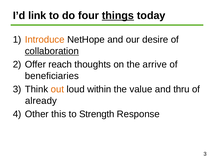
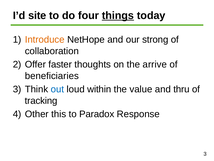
link: link -> site
desire: desire -> strong
collaboration underline: present -> none
reach: reach -> faster
out colour: orange -> blue
already: already -> tracking
Strength: Strength -> Paradox
